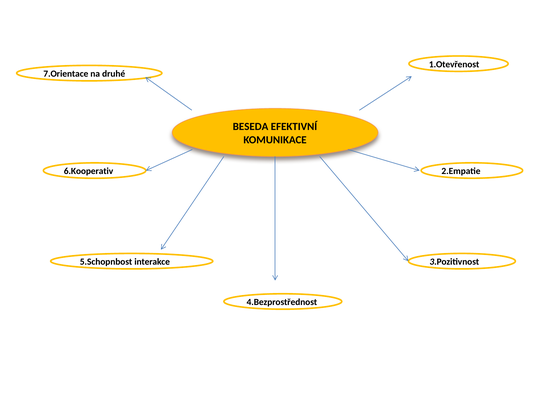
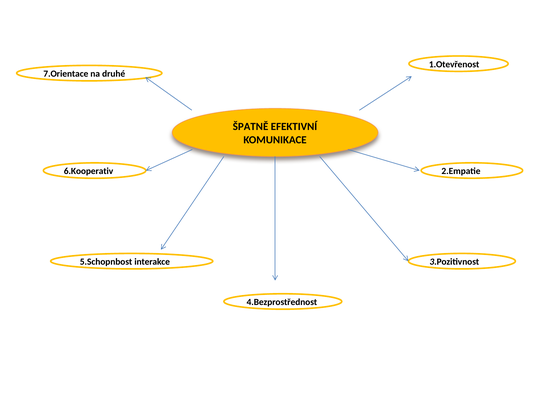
BESEDA: BESEDA -> ŠPATNĚ
